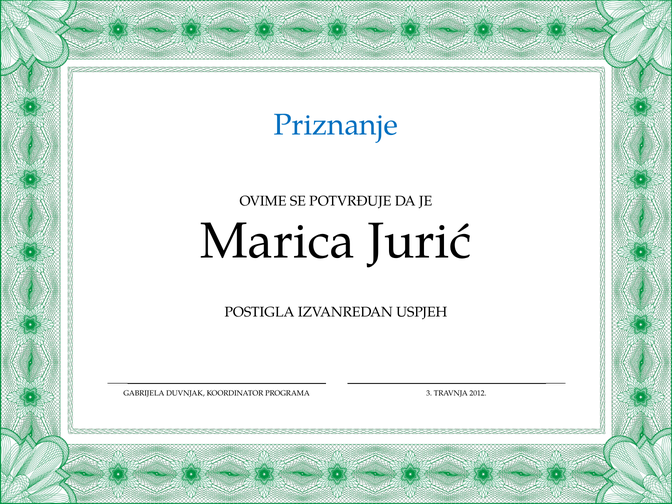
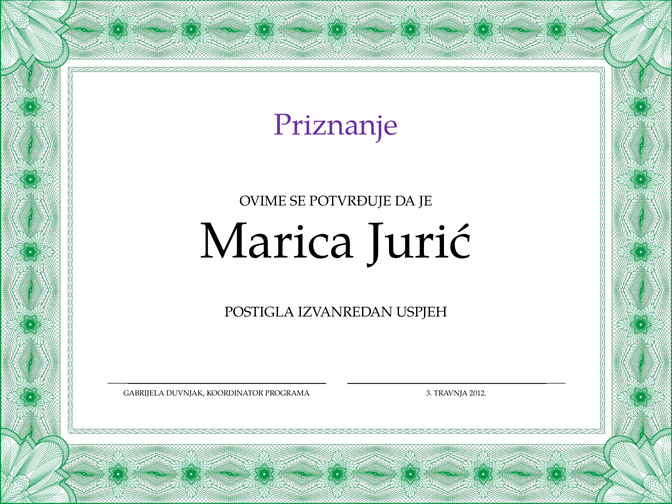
Priznanje colour: blue -> purple
